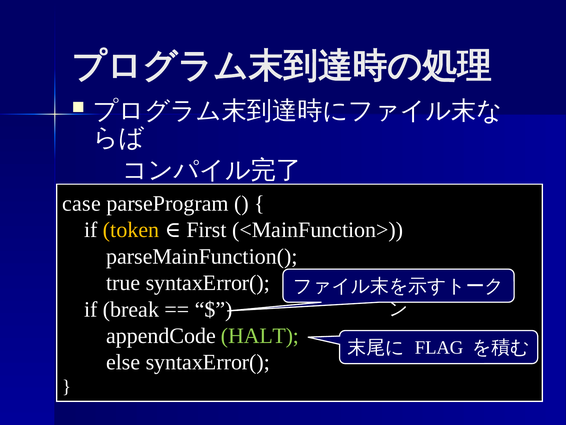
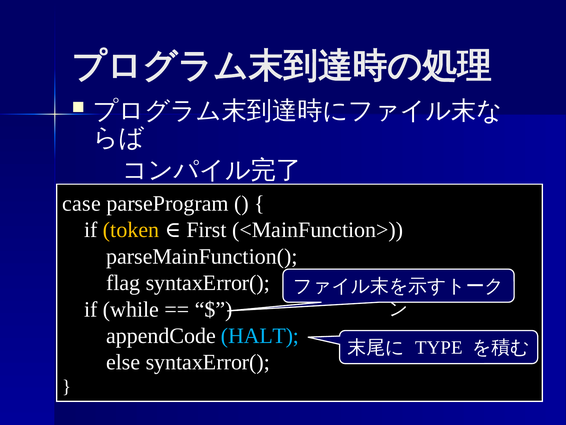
true: true -> flag
break: break -> while
HALT colour: light green -> light blue
FLAG: FLAG -> TYPE
